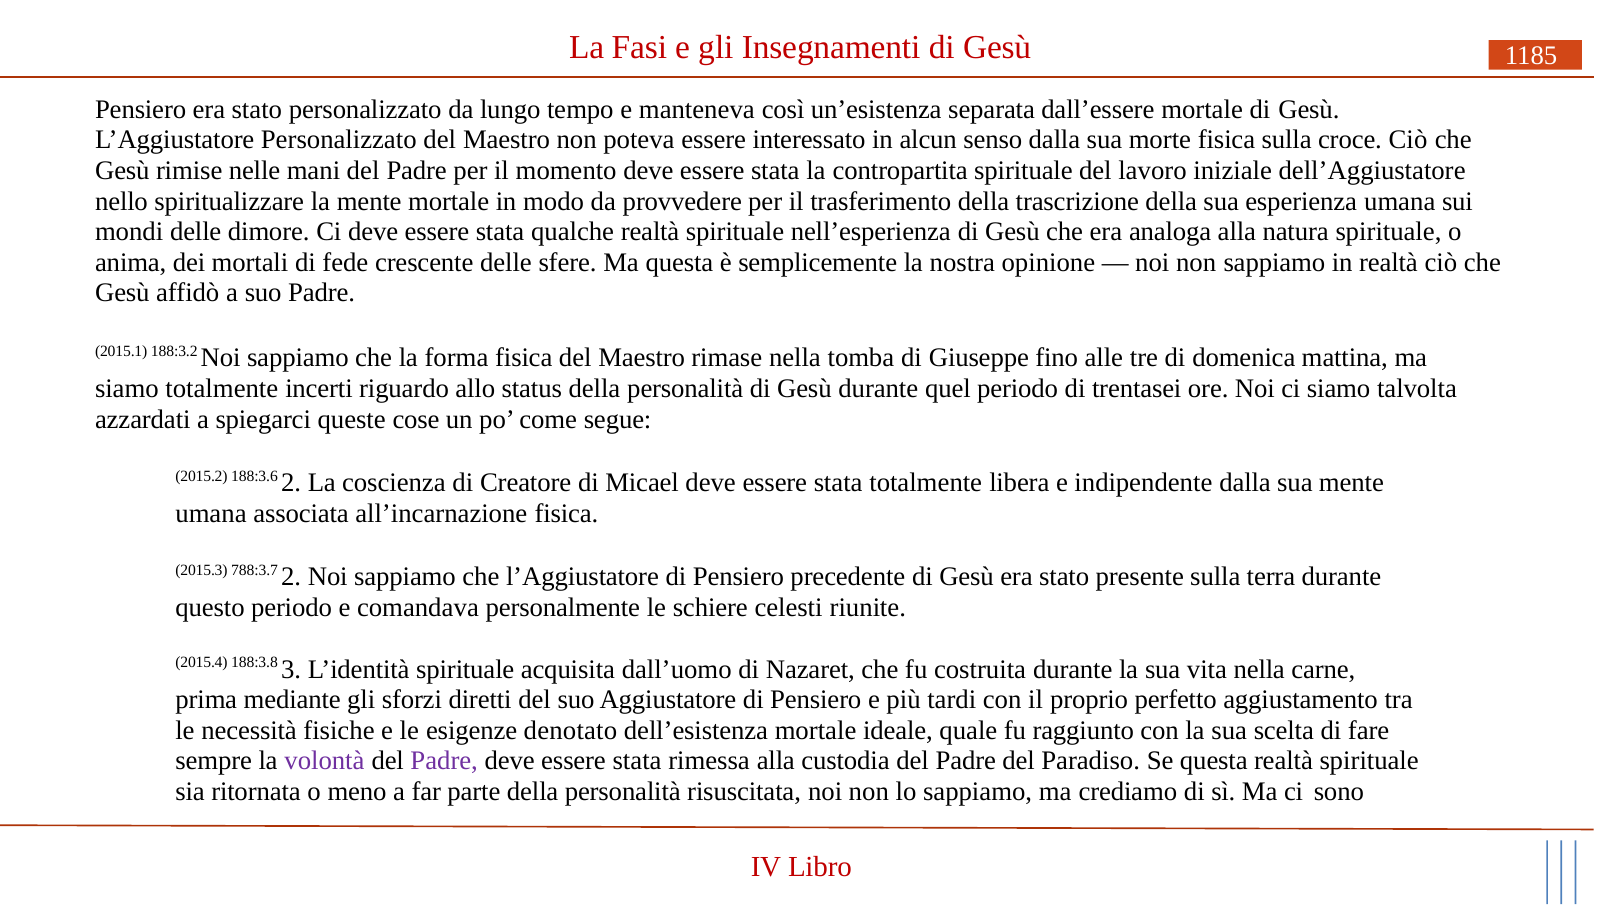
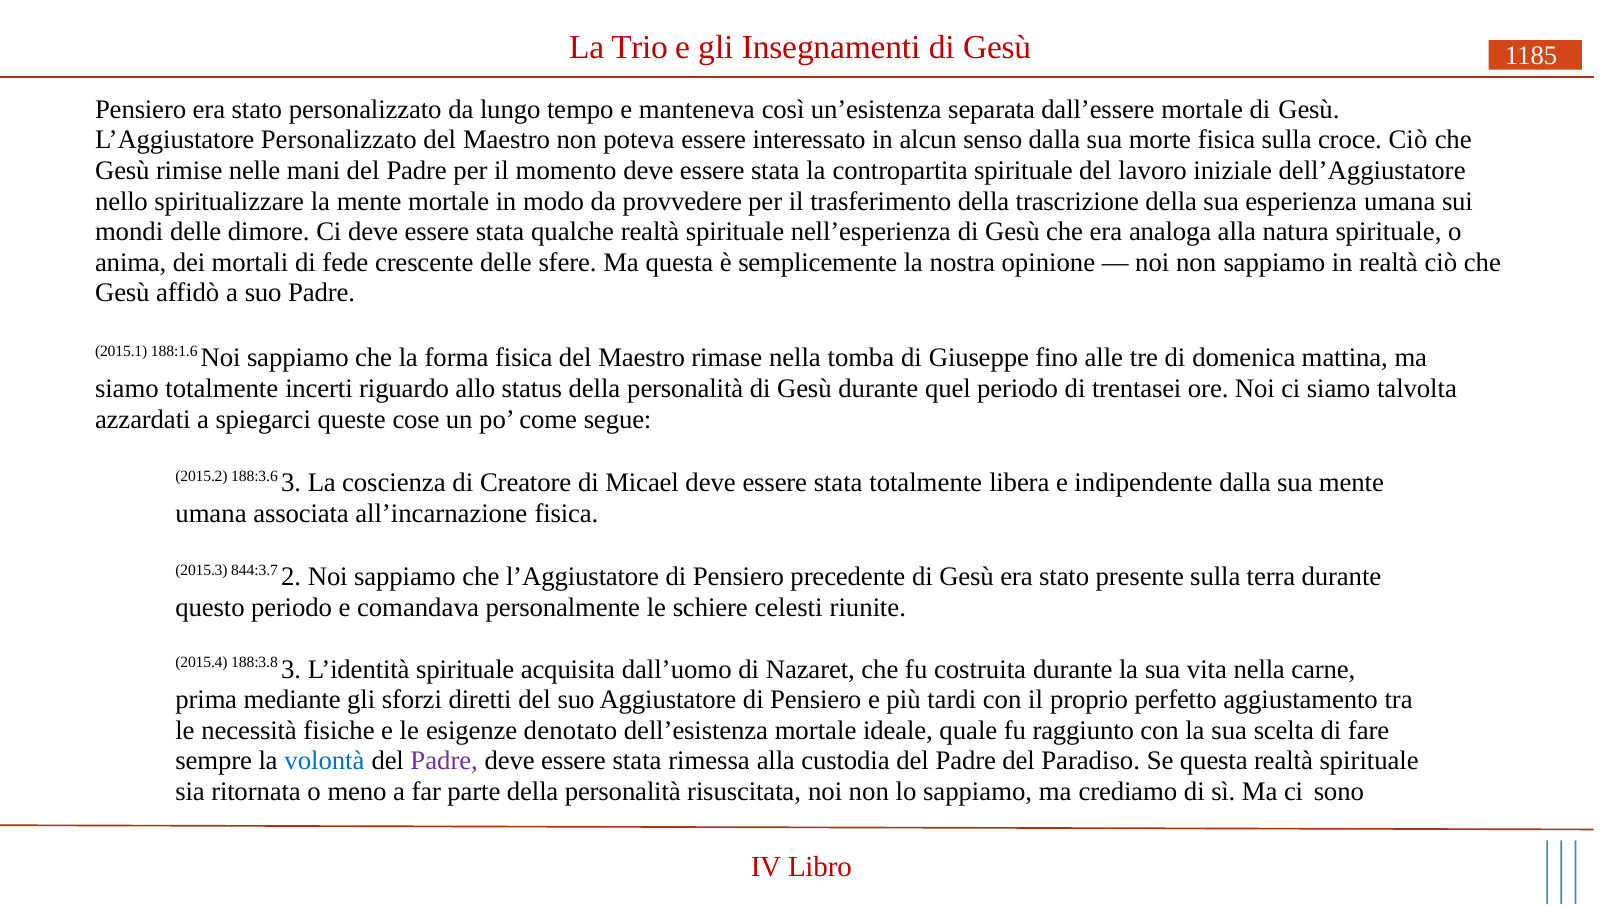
Fasi: Fasi -> Trio
188:3.2: 188:3.2 -> 188:1.6
188:3.6 2: 2 -> 3
788:3.7: 788:3.7 -> 844:3.7
volontà colour: purple -> blue
